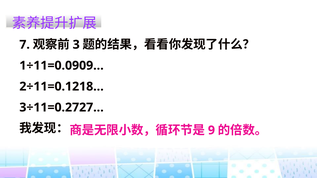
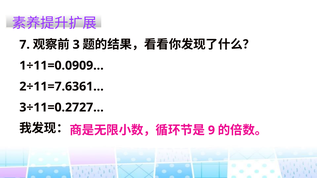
2÷11=0.1218…: 2÷11=0.1218… -> 2÷11=7.6361…
